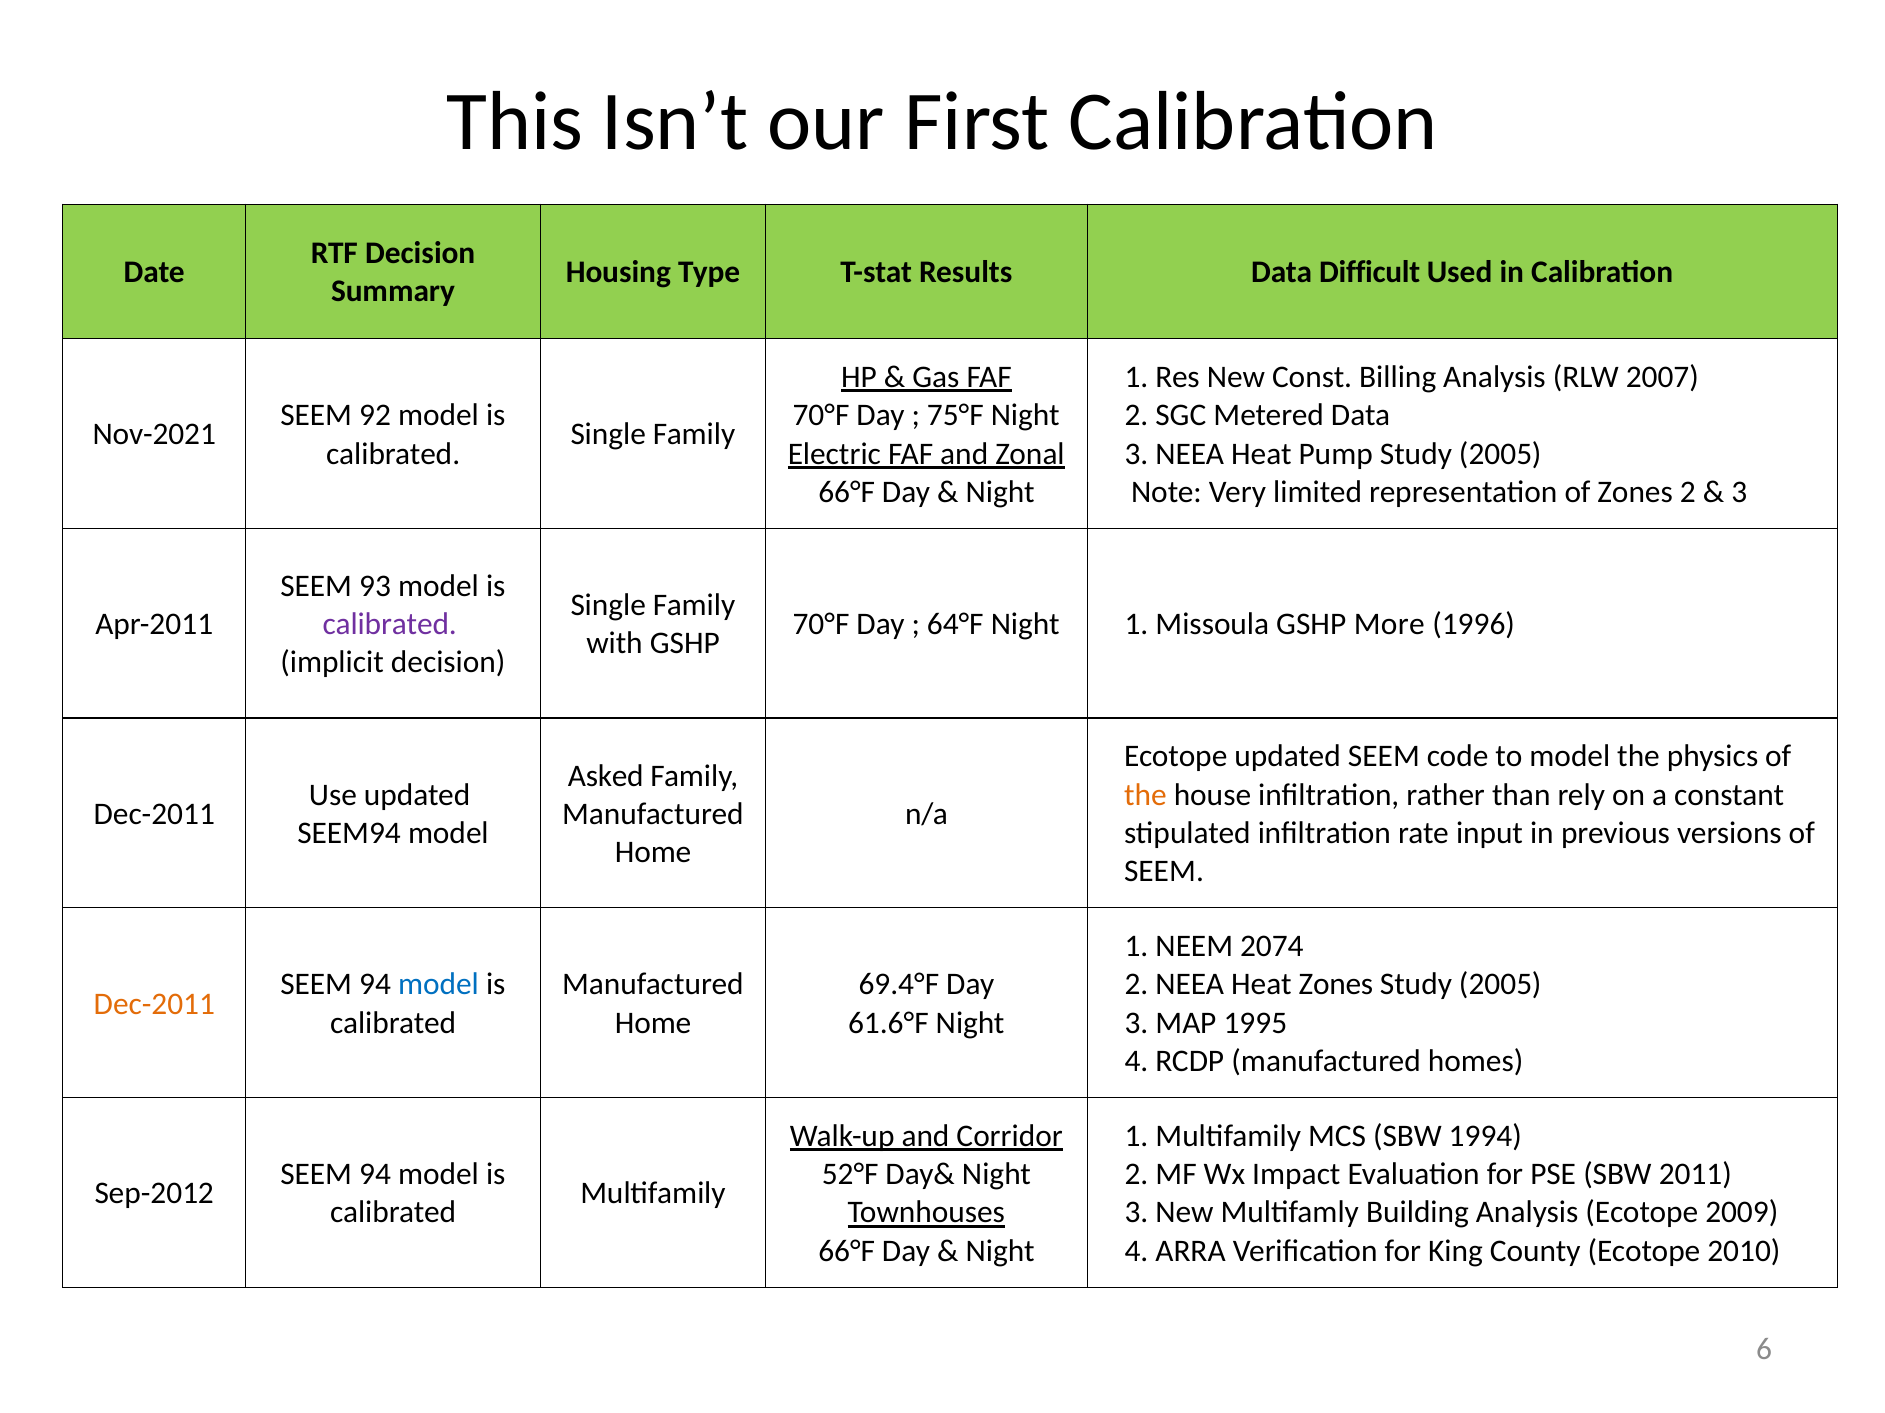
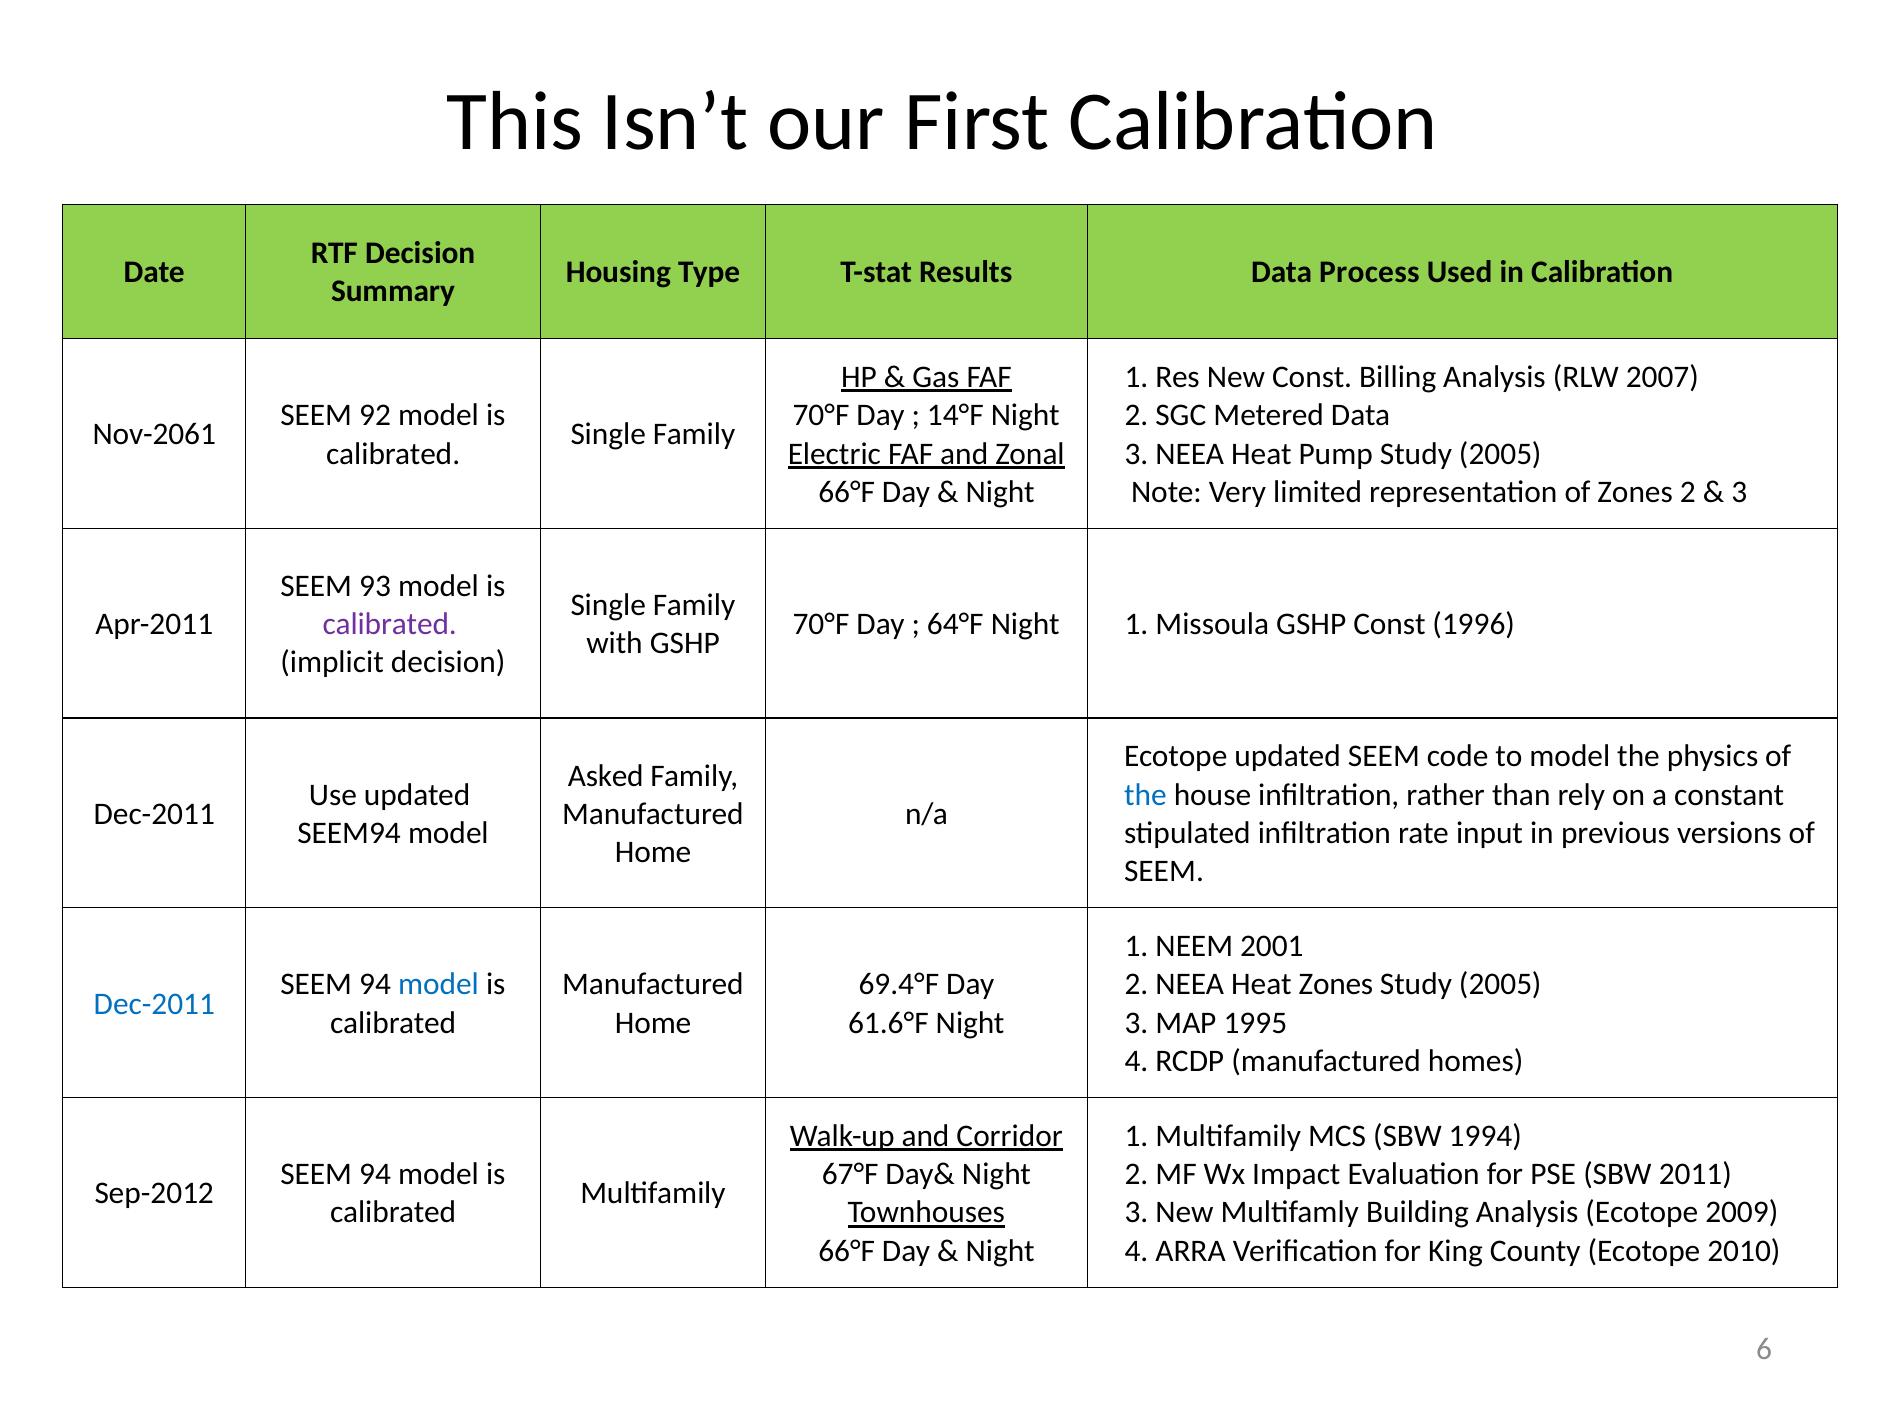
Difficult: Difficult -> Process
75°F: 75°F -> 14°F
Nov-2021: Nov-2021 -> Nov-2061
GSHP More: More -> Const
the at (1146, 795) colour: orange -> blue
2074: 2074 -> 2001
Dec-2011 at (154, 1004) colour: orange -> blue
52°F: 52°F -> 67°F
